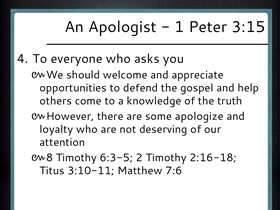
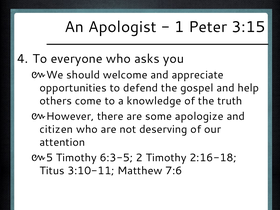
loyalty: loyalty -> citizen
8: 8 -> 5
